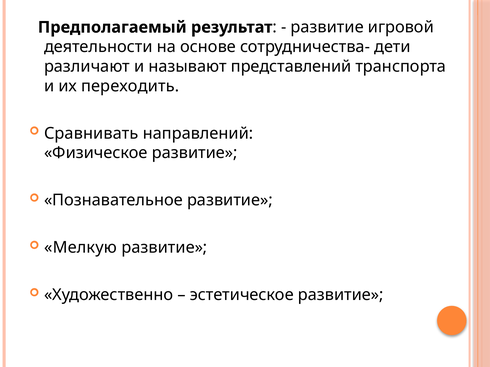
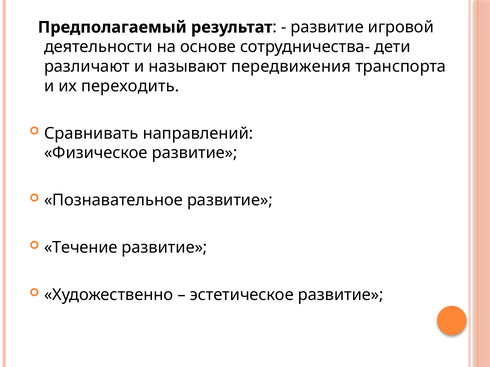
представлений: представлений -> передвижения
Мелкую: Мелкую -> Течение
